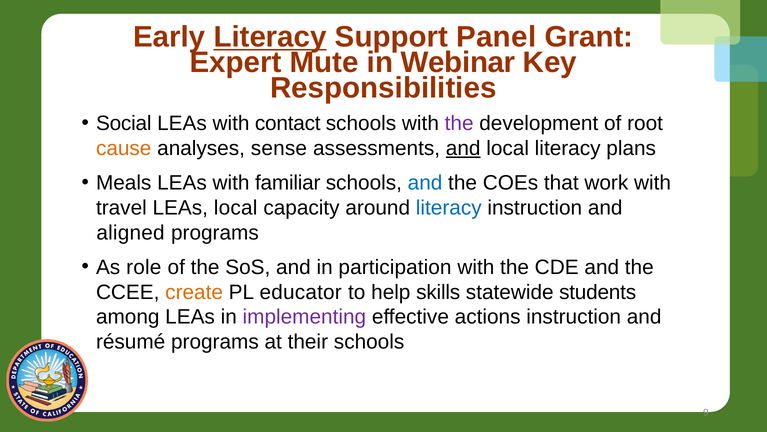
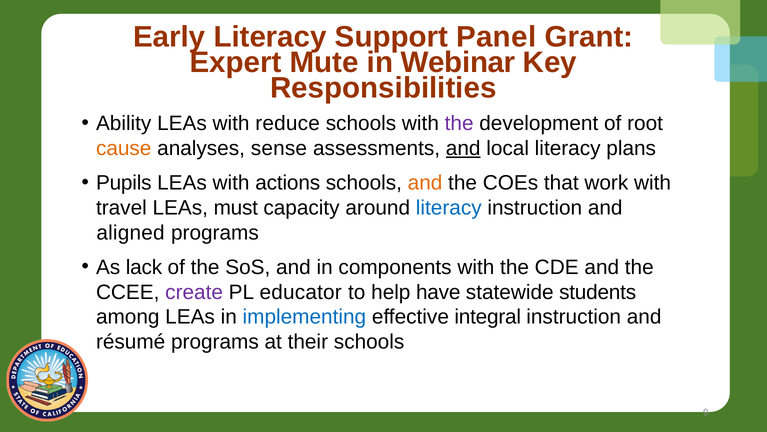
Literacy at (270, 37) underline: present -> none
Social: Social -> Ability
contact: contact -> reduce
Meals: Meals -> Pupils
familiar: familiar -> actions
and at (425, 183) colour: blue -> orange
LEAs local: local -> must
role: role -> lack
participation: participation -> components
create colour: orange -> purple
skills: skills -> have
implementing colour: purple -> blue
actions: actions -> integral
